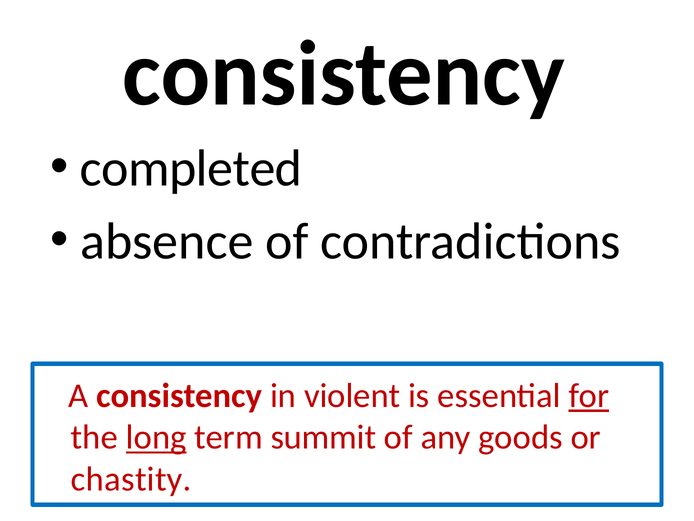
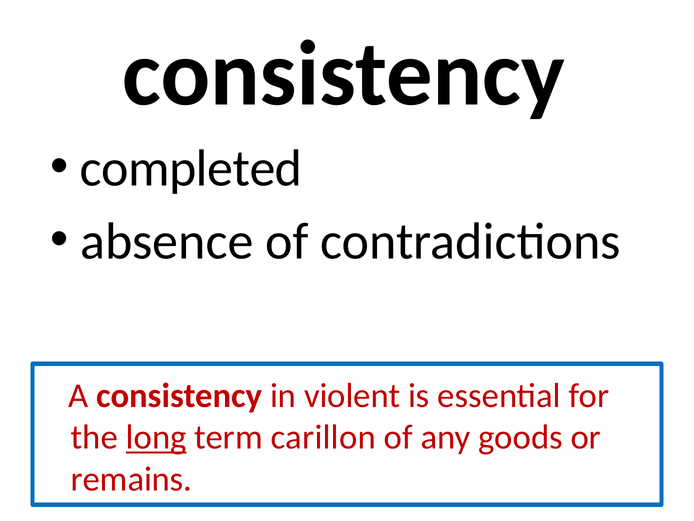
for underline: present -> none
summit: summit -> carillon
chastity: chastity -> remains
